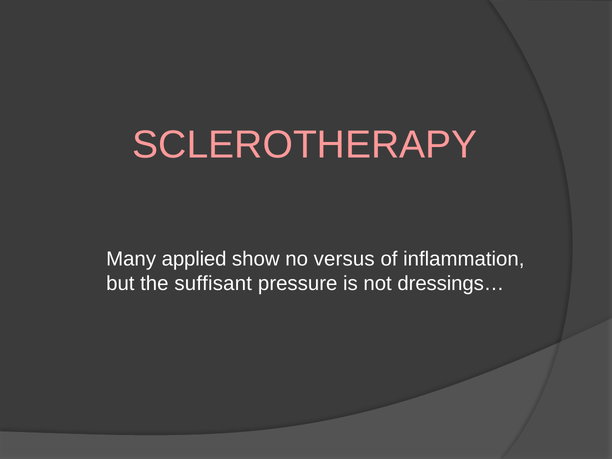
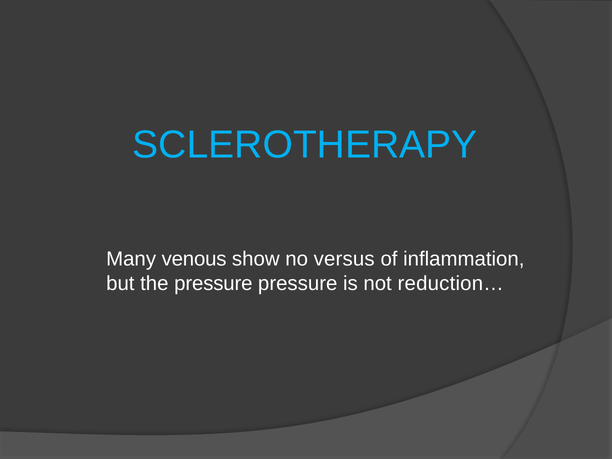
SCLEROTHERAPY colour: pink -> light blue
applied: applied -> venous
the suffisant: suffisant -> pressure
dressings…: dressings… -> reduction…
